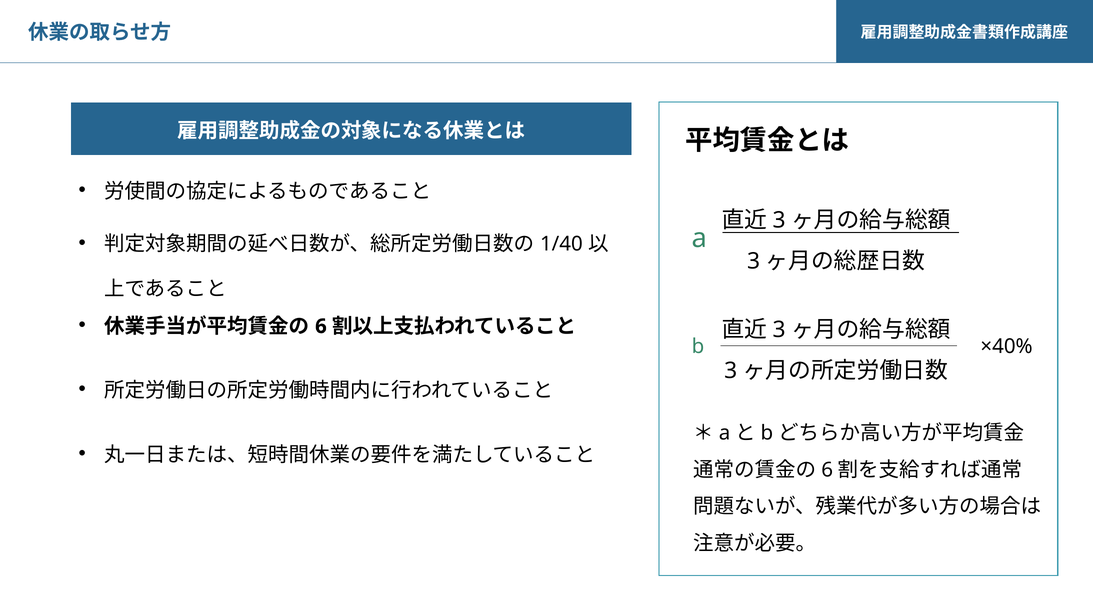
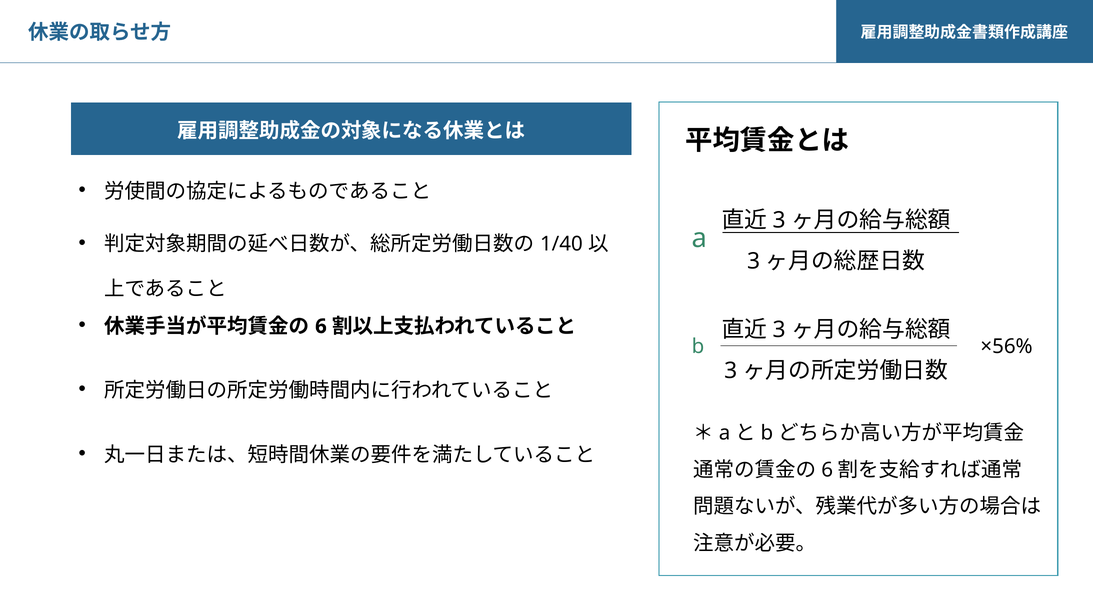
×40%: ×40% -> ×56%
